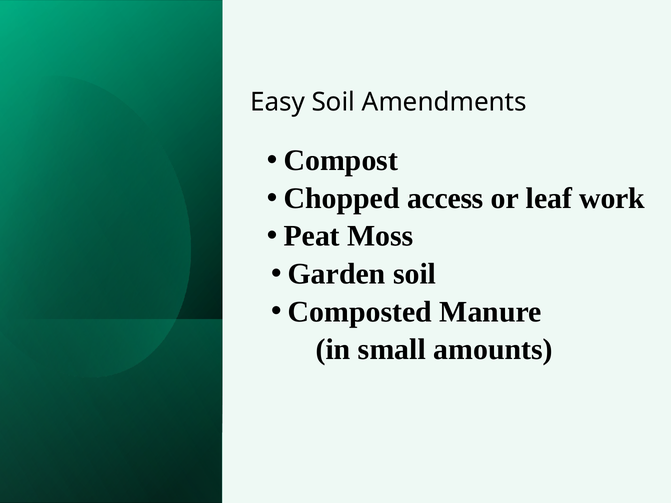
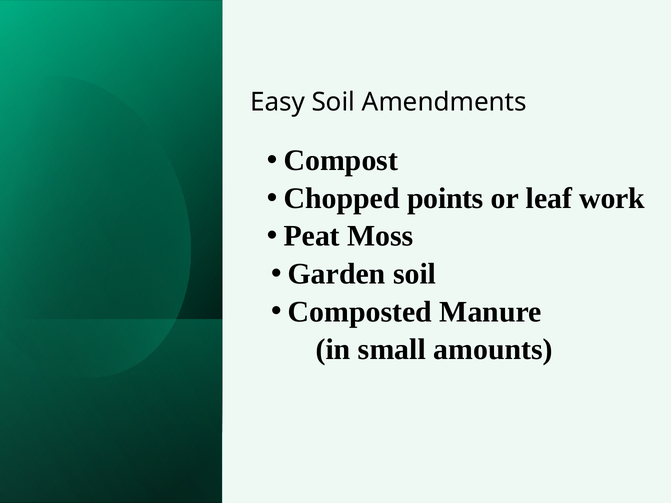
access: access -> points
